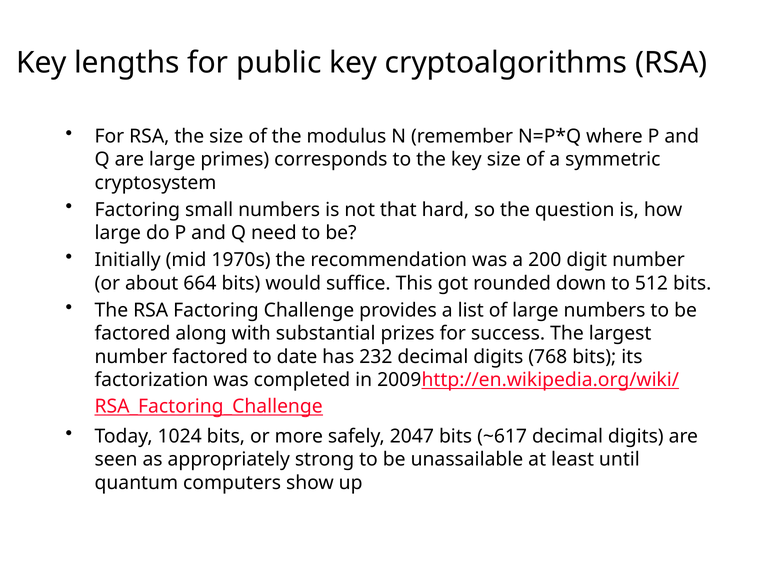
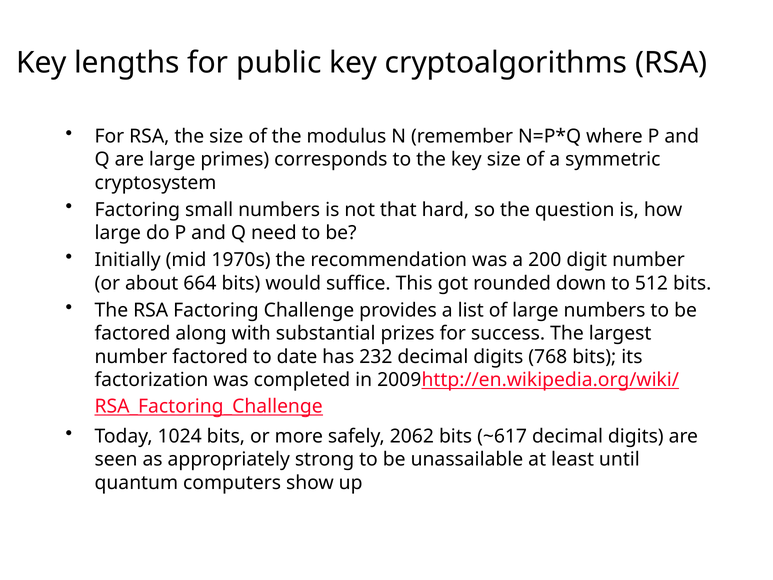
2047: 2047 -> 2062
